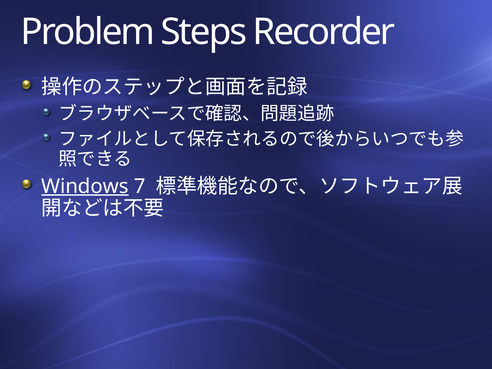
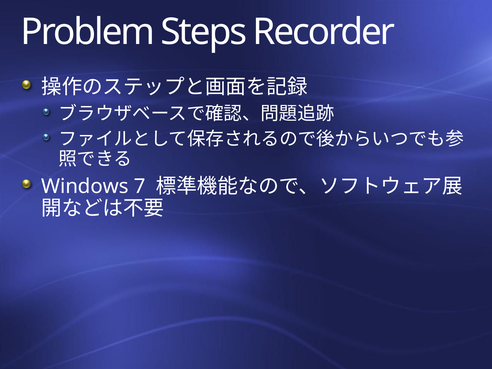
Windows underline: present -> none
